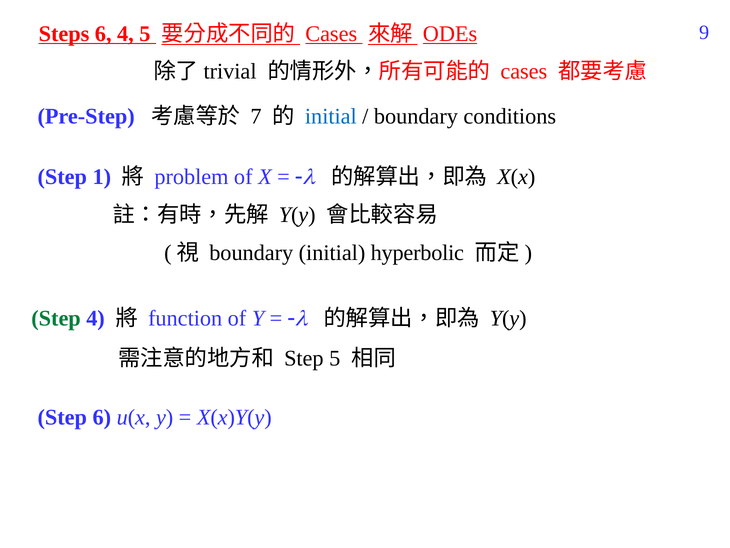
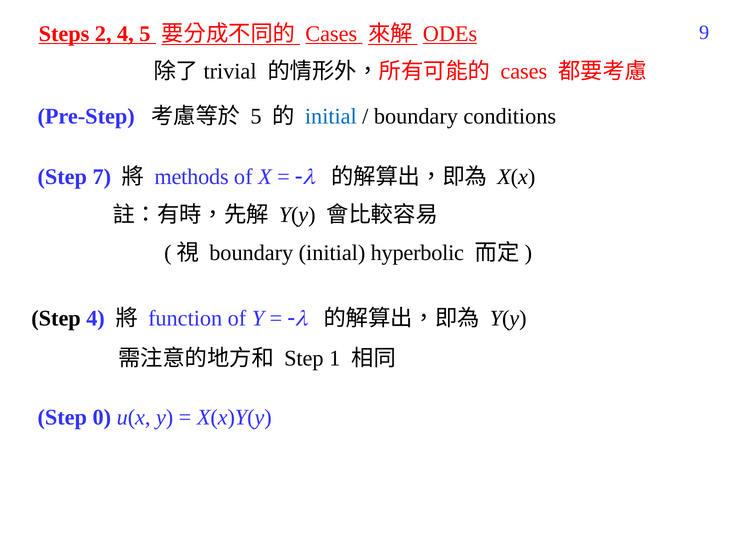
Steps 6: 6 -> 2
7 at (256, 116): 7 -> 5
1: 1 -> 7
problem: problem -> methods
Step at (56, 318) colour: green -> black
Step 5: 5 -> 1
Step 6: 6 -> 0
